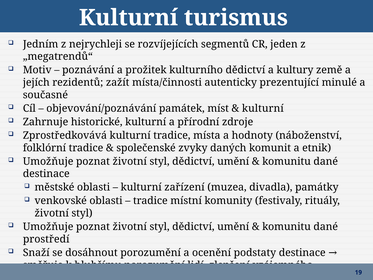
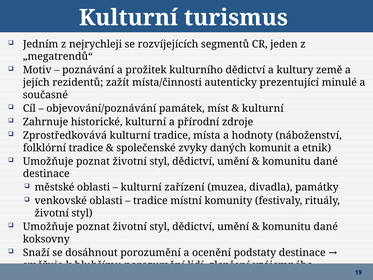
prostředí: prostředí -> koksovny
